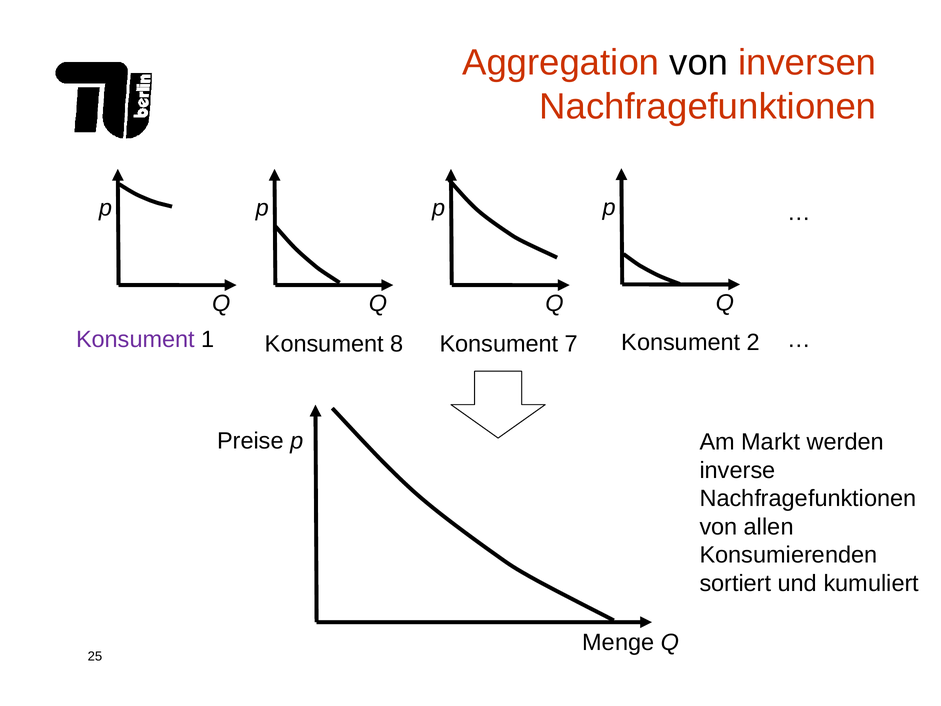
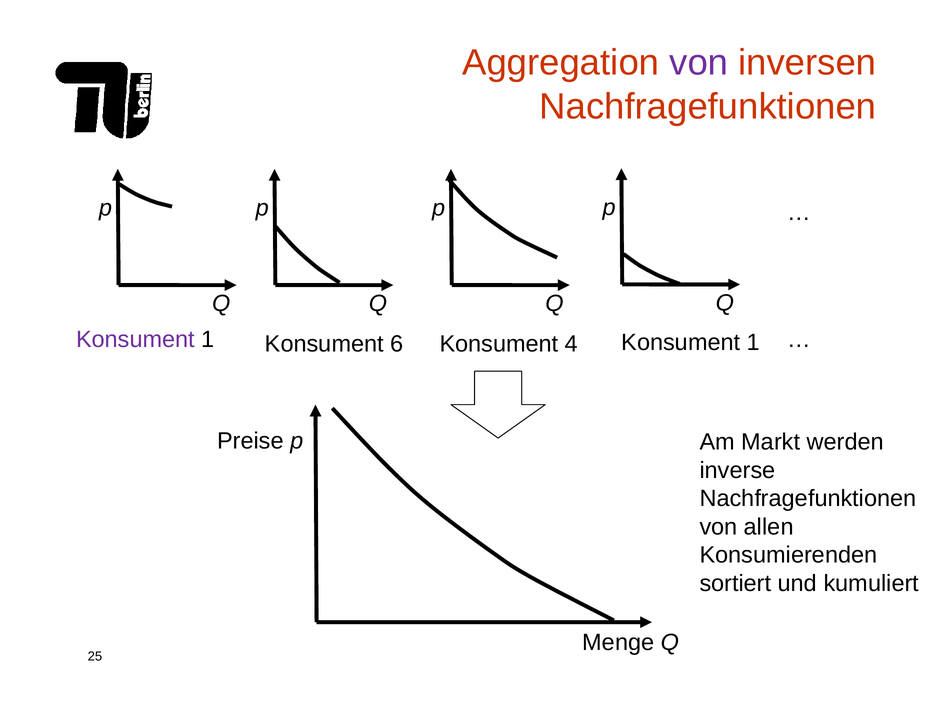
von at (699, 63) colour: black -> purple
8: 8 -> 6
7: 7 -> 4
2 at (753, 342): 2 -> 1
